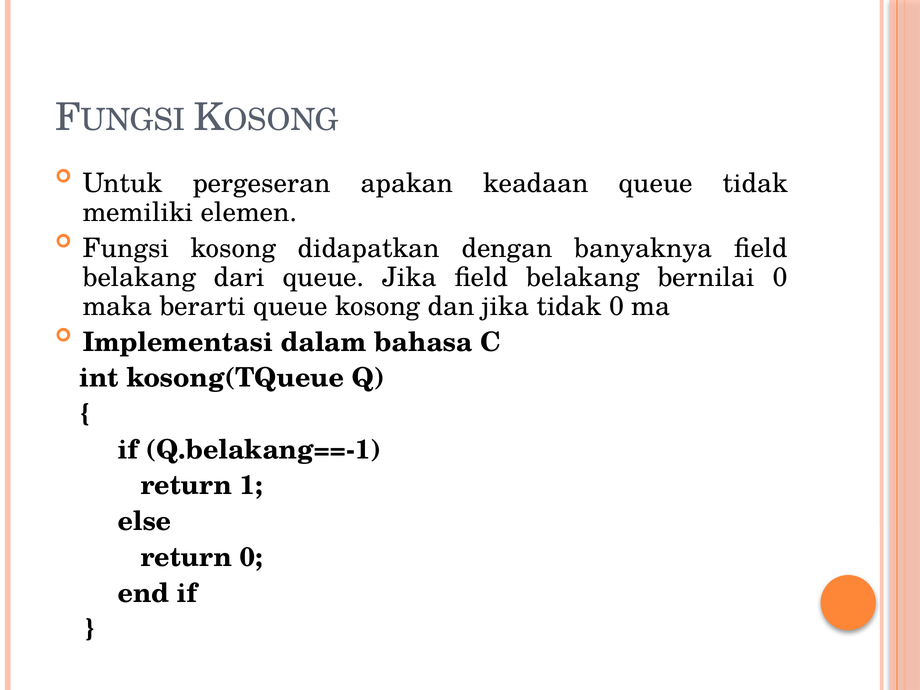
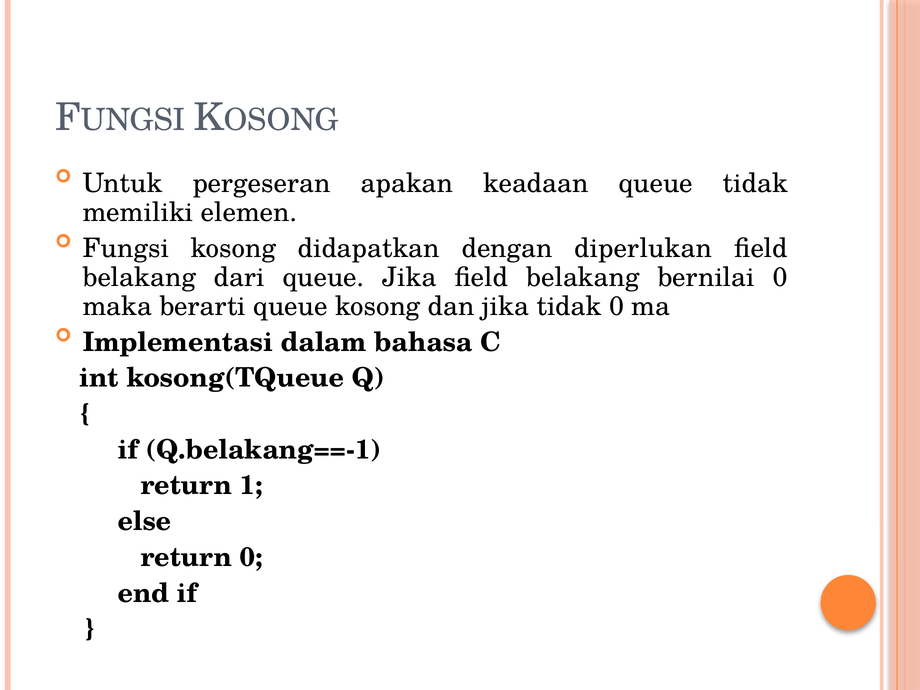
banyaknya: banyaknya -> diperlukan
